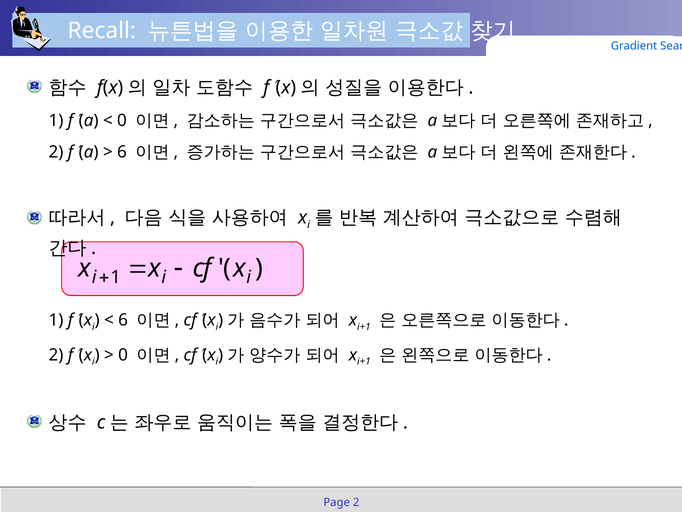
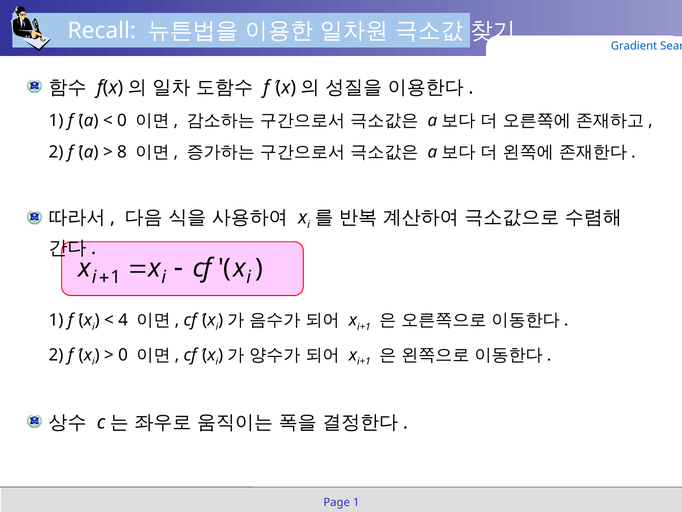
6 at (122, 152): 6 -> 8
6 at (123, 320): 6 -> 4
Page 2: 2 -> 1
